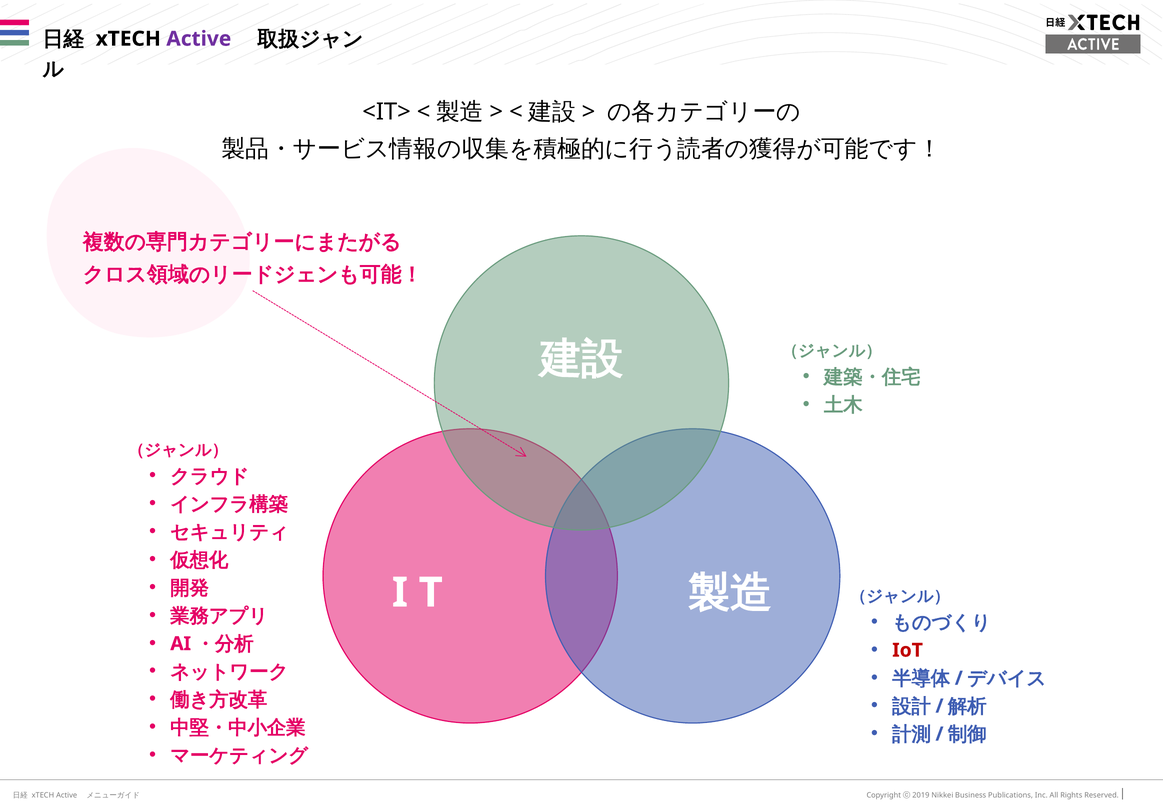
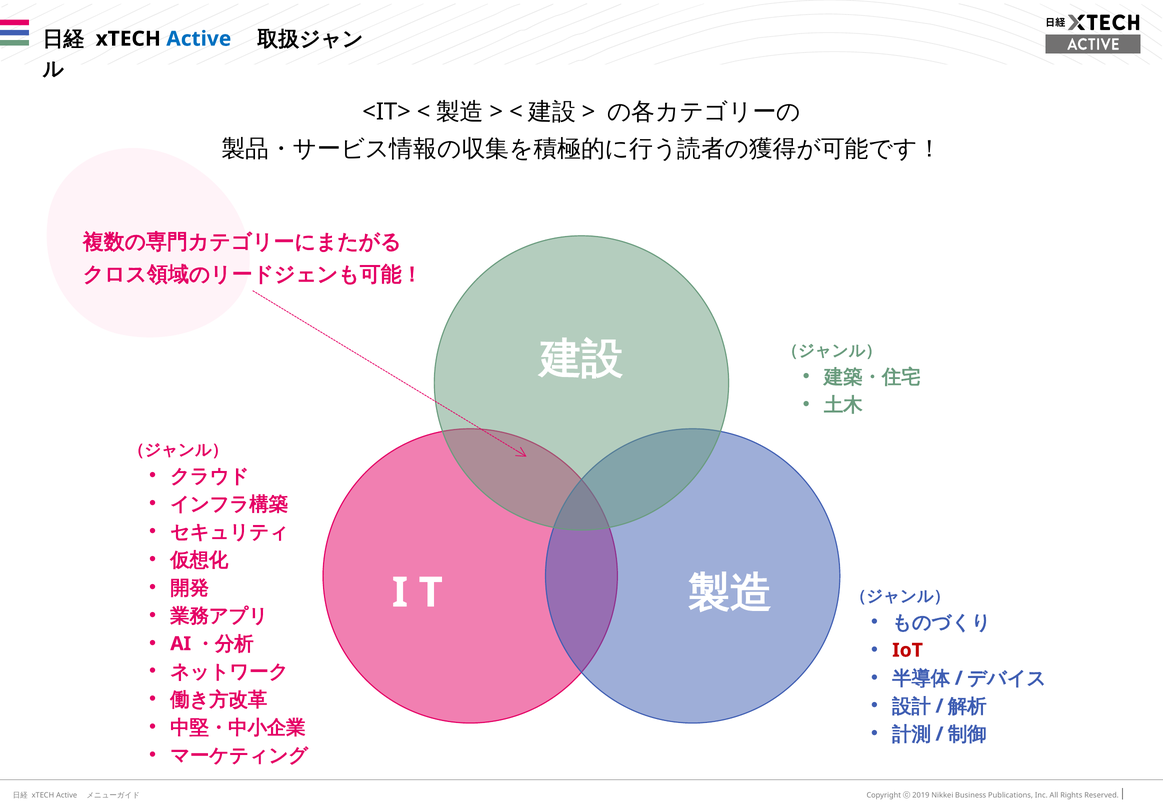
Active at (199, 39) colour: purple -> blue
